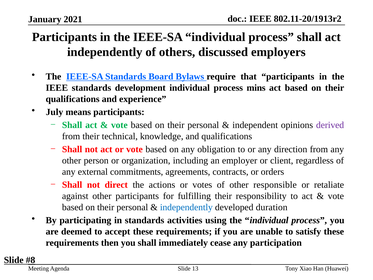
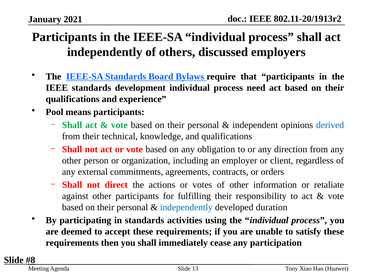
mins: mins -> need
July: July -> Pool
derived colour: purple -> blue
responsible: responsible -> information
